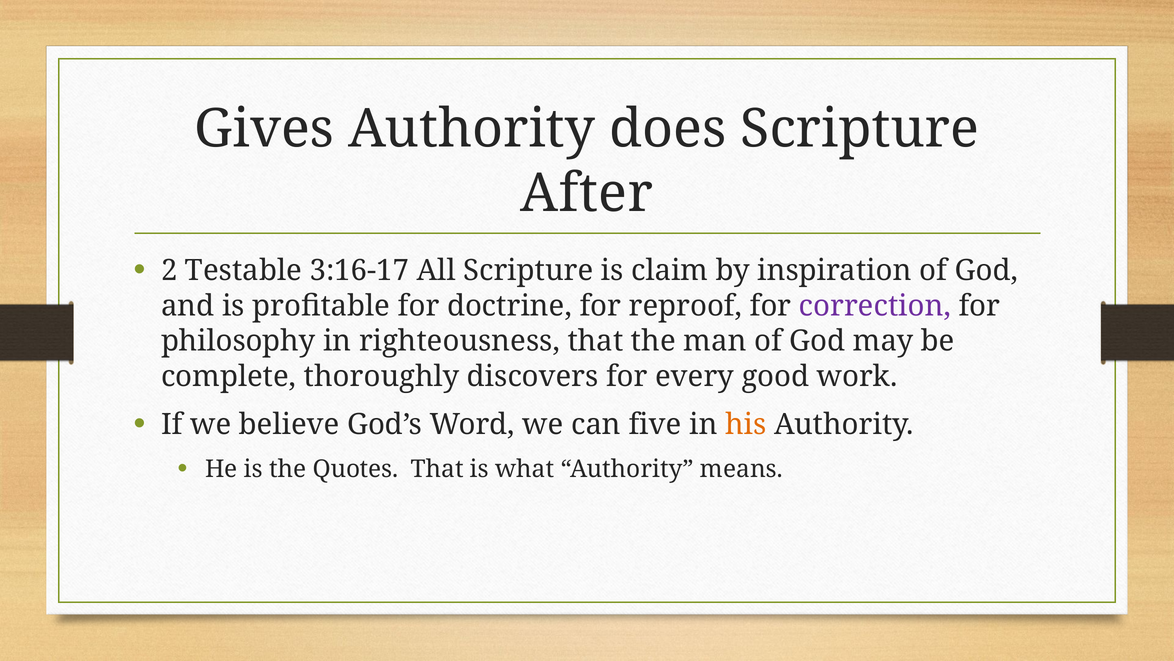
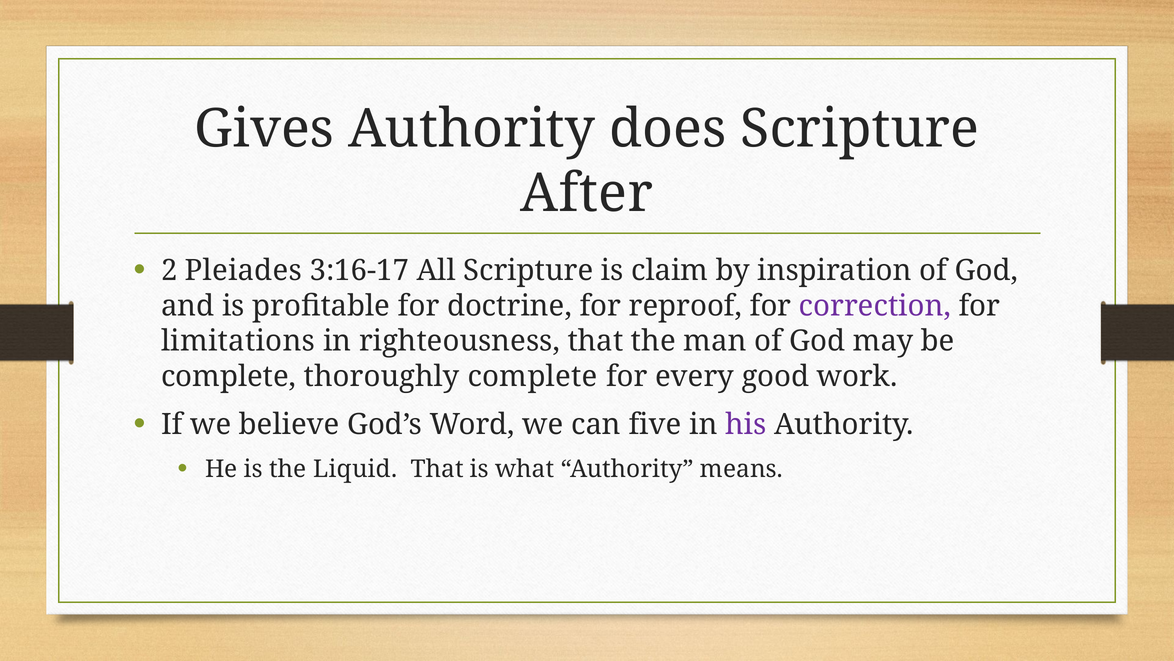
Testable: Testable -> Pleiades
philosophy: philosophy -> limitations
thoroughly discovers: discovers -> complete
his colour: orange -> purple
Quotes: Quotes -> Liquid
